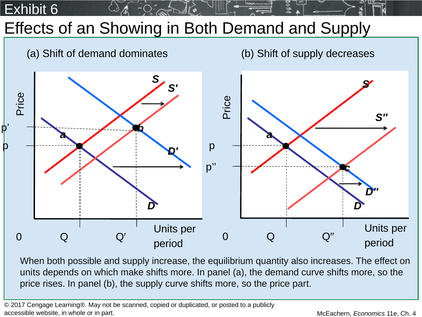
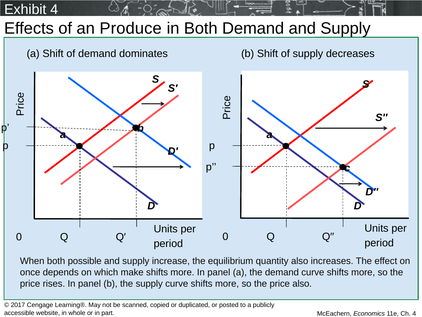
Exhibit 6: 6 -> 4
Showing: Showing -> Produce
units at (30, 272): units -> once
price part: part -> also
